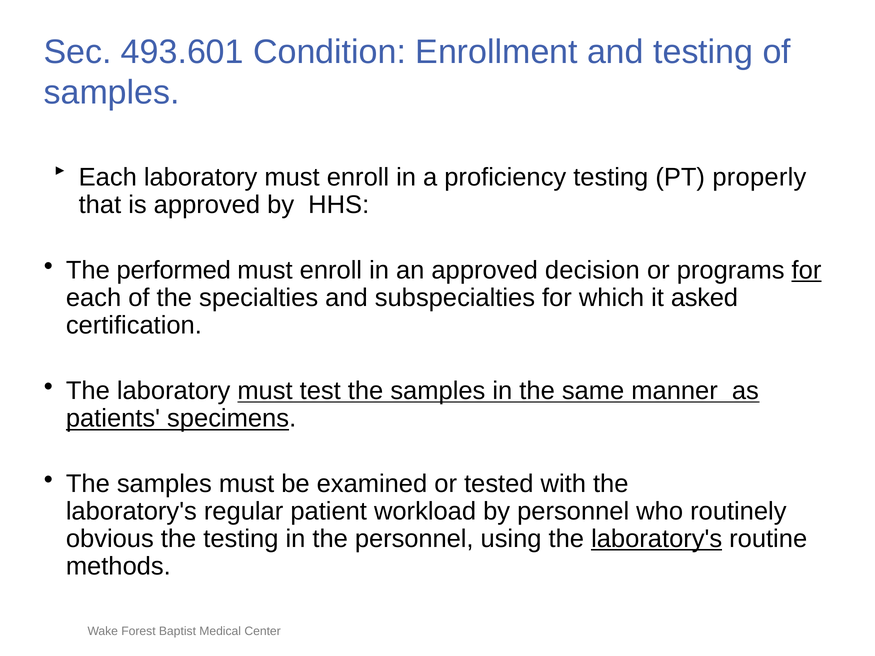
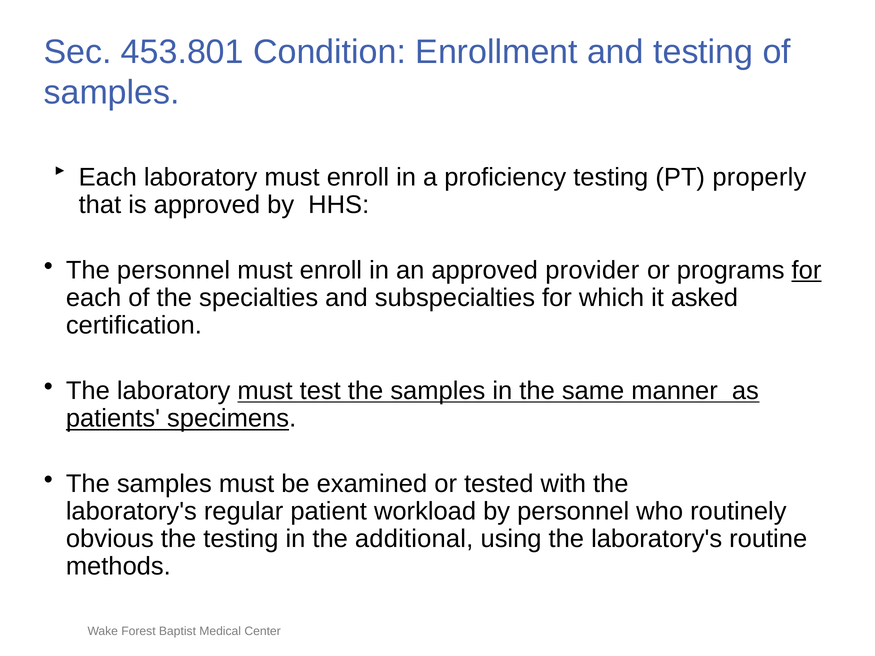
493.601: 493.601 -> 453.801
The performed: performed -> personnel
decision: decision -> provider
the personnel: personnel -> additional
laboratory's at (657, 539) underline: present -> none
